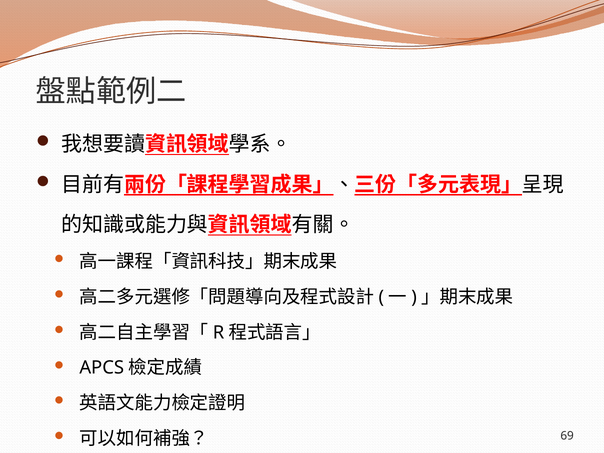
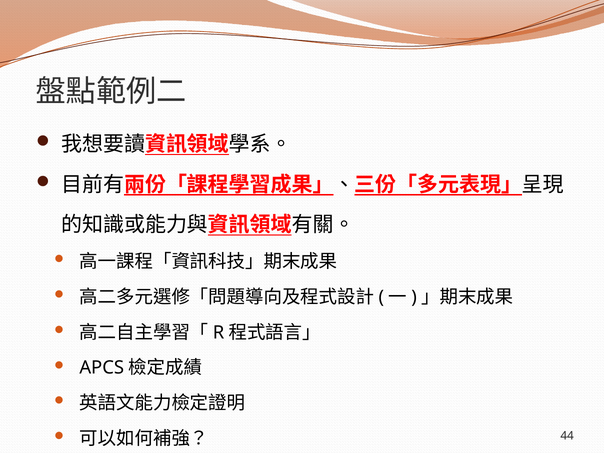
69: 69 -> 44
